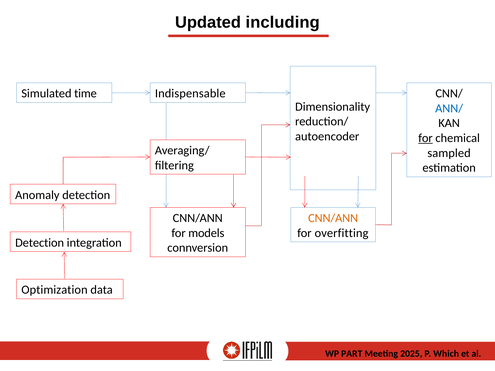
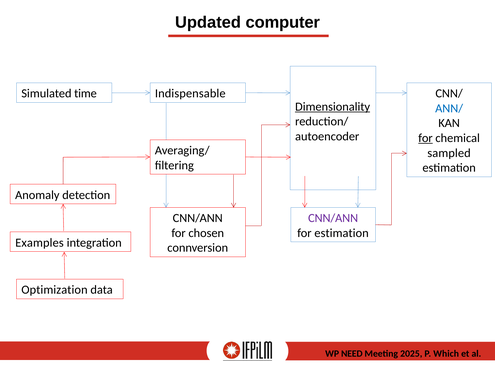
including: including -> computer
Dimensionality underline: none -> present
CNN/ANN at (333, 218) colour: orange -> purple
models: models -> chosen
for overfitting: overfitting -> estimation
Detection at (40, 243): Detection -> Examples
PART: PART -> NEED
